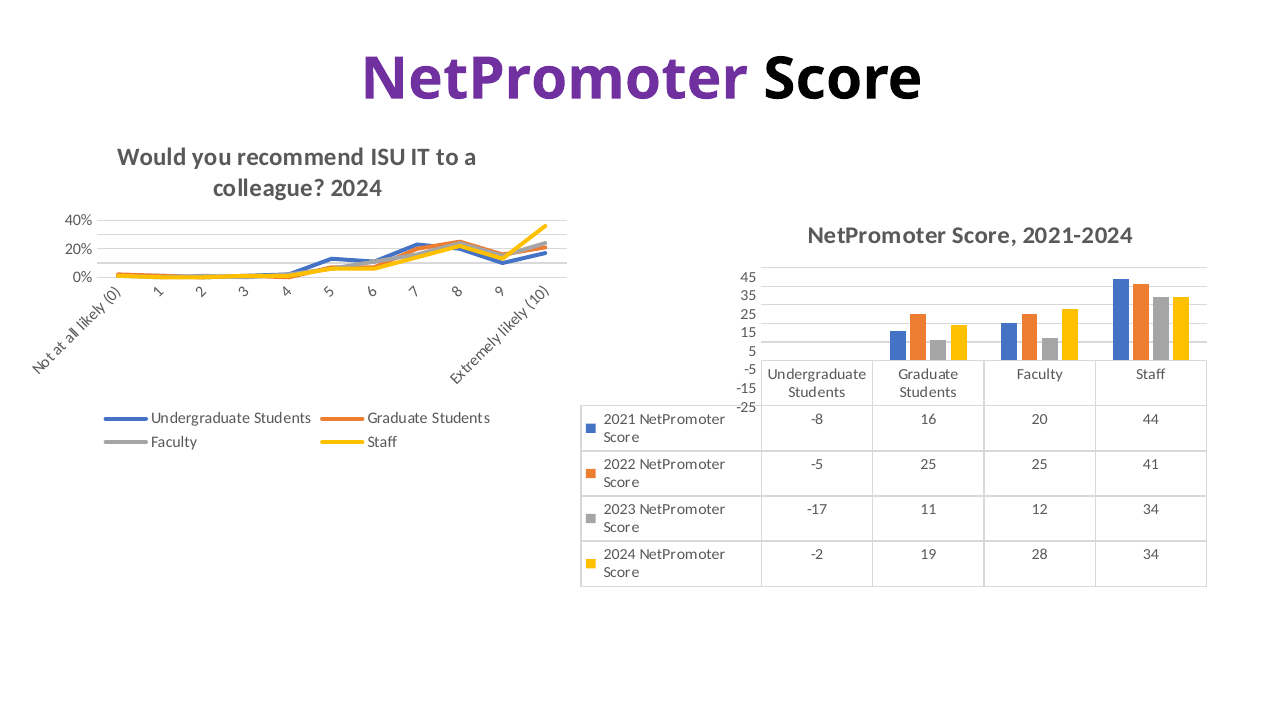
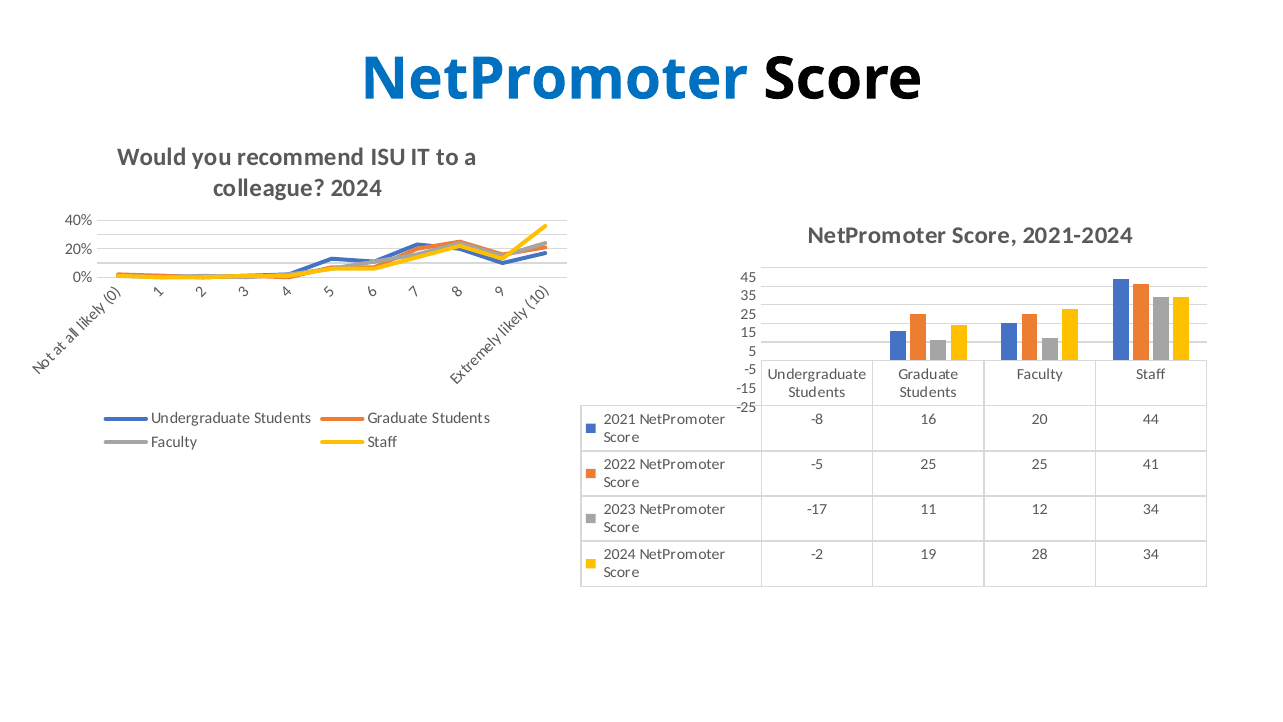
NetPromoter at (554, 79) colour: purple -> blue
